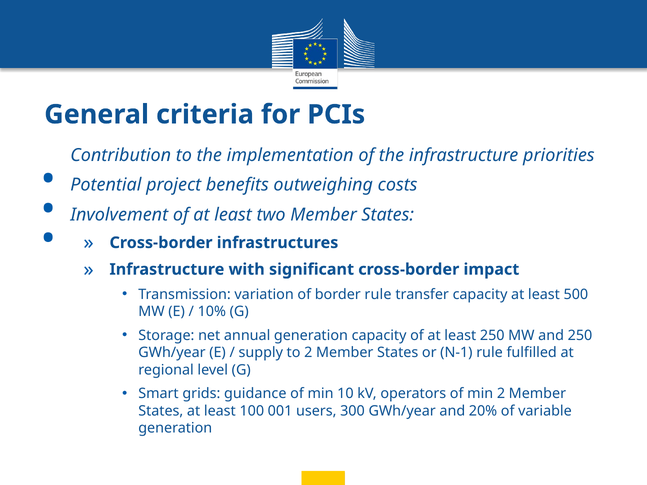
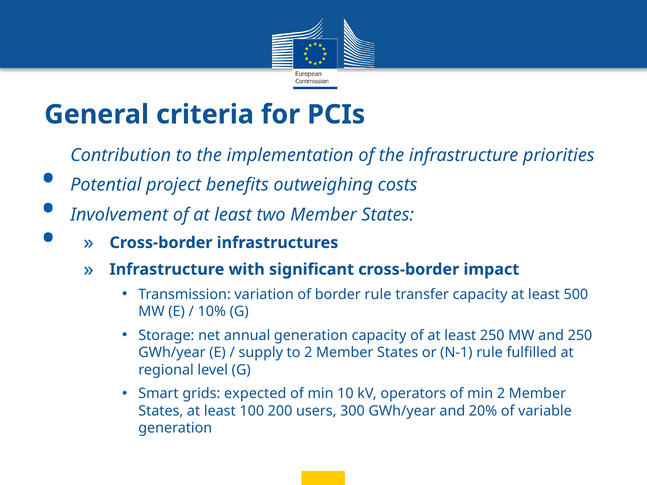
guidance: guidance -> expected
001: 001 -> 200
